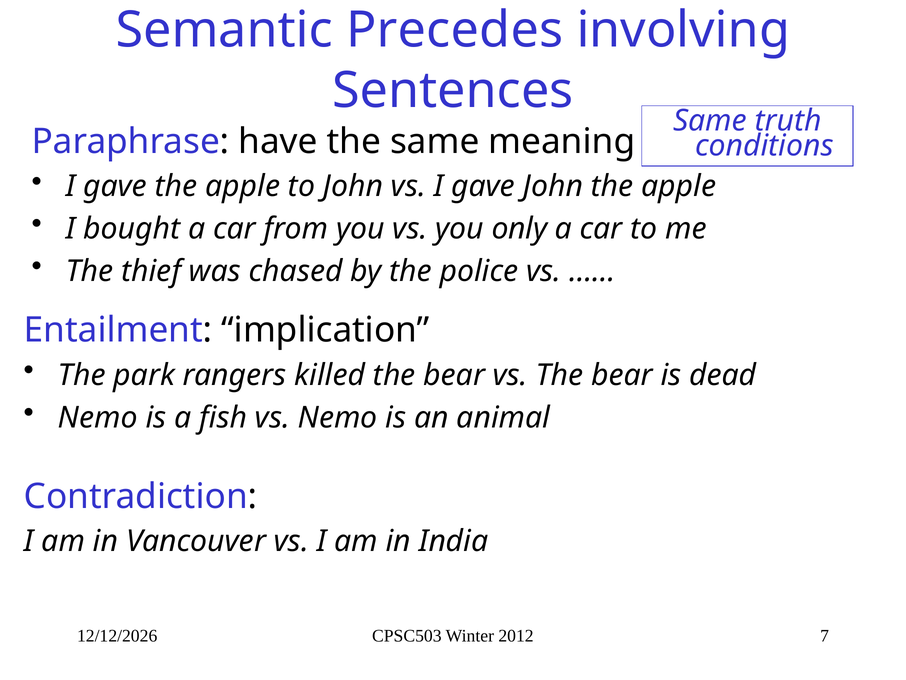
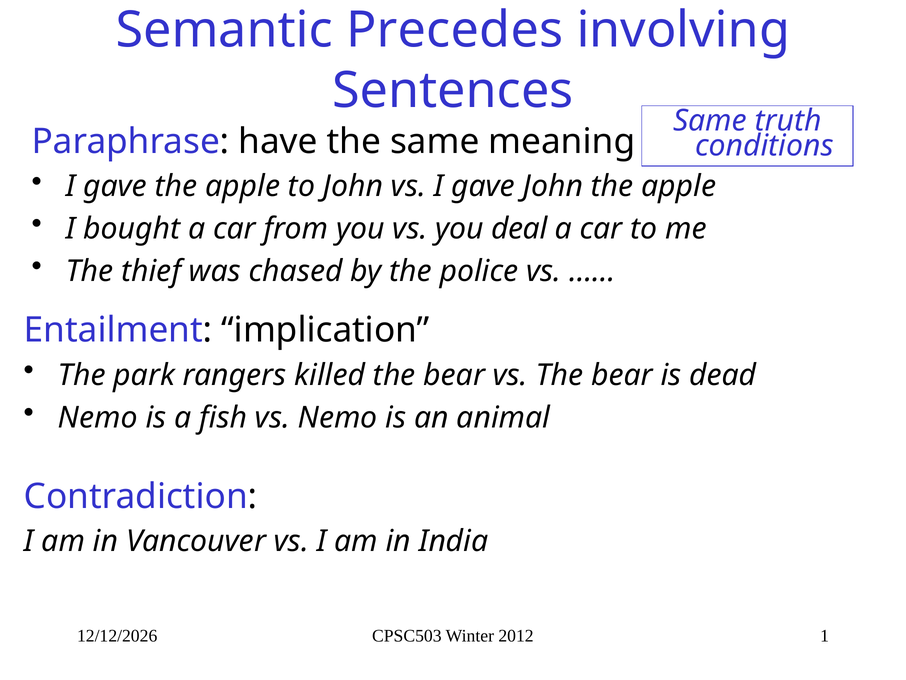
only: only -> deal
7: 7 -> 1
